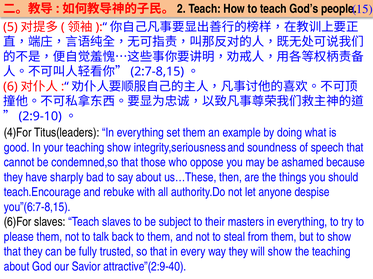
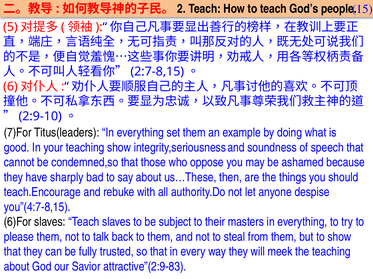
4)For: 4)For -> 7)For
you”(6:7-8,15: you”(6:7-8,15 -> you”(4:7-8,15
will show: show -> meek
attractive”(2:9-40: attractive”(2:9-40 -> attractive”(2:9-83
